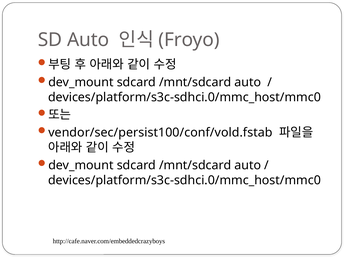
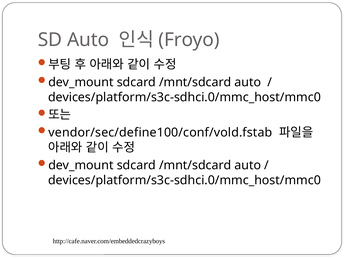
vendor/sec/persist100/conf/vold.fstab: vendor/sec/persist100/conf/vold.fstab -> vendor/sec/define100/conf/vold.fstab
